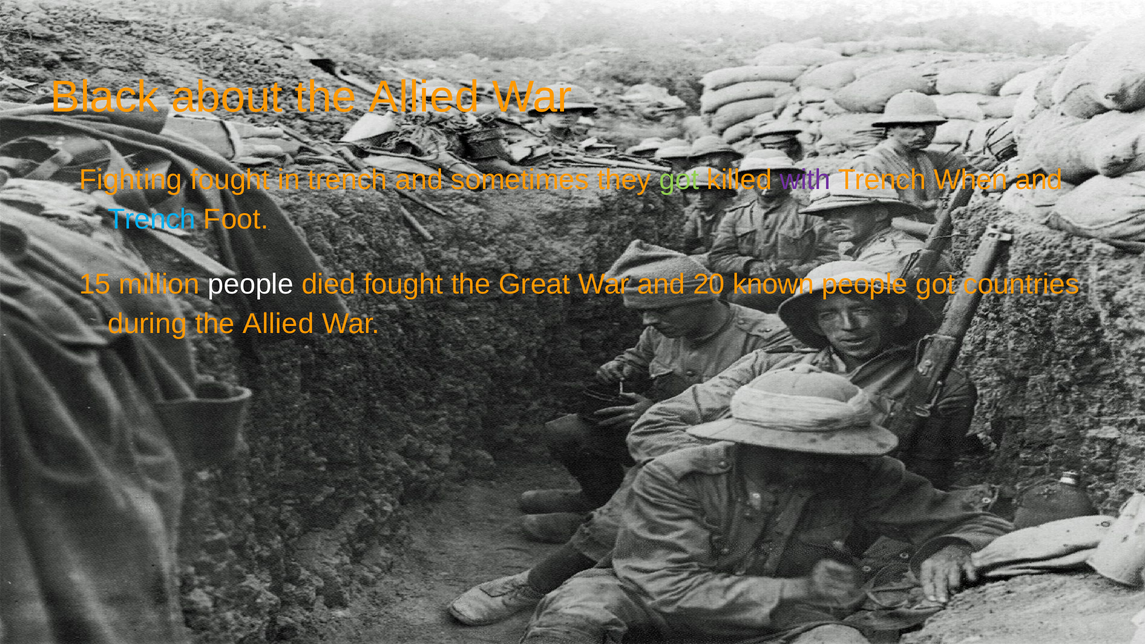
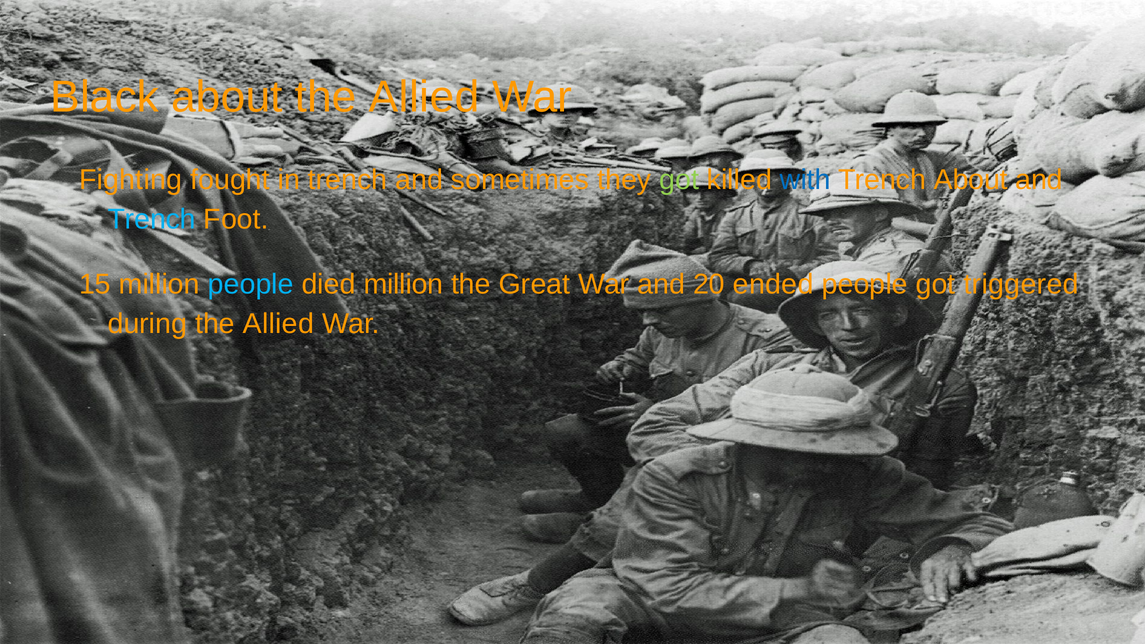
with colour: purple -> blue
Trench When: When -> About
people at (251, 284) colour: white -> light blue
died fought: fought -> million
known: known -> ended
countries: countries -> triggered
